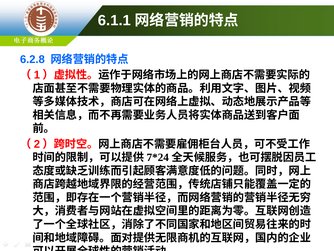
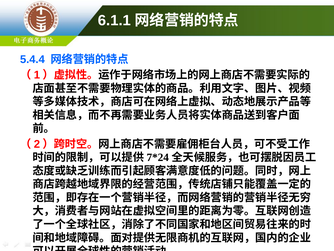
6.2.8: 6.2.8 -> 5.4.4
